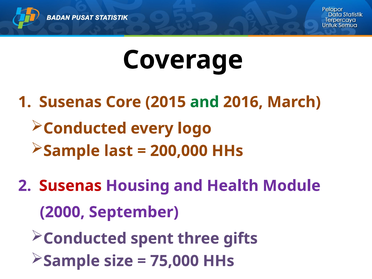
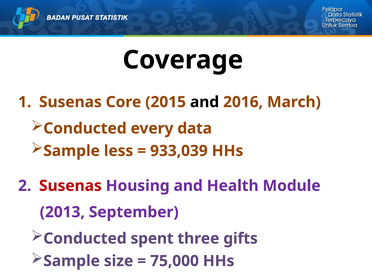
and at (205, 102) colour: green -> black
logo: logo -> data
last: last -> less
200,000: 200,000 -> 933,039
2000: 2000 -> 2013
